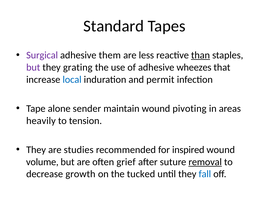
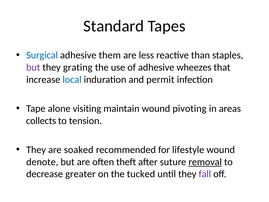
Surgical colour: purple -> blue
than underline: present -> none
sender: sender -> visiting
heavily: heavily -> collects
studies: studies -> soaked
inspired: inspired -> lifestyle
volume: volume -> denote
grief: grief -> theft
growth: growth -> greater
fall colour: blue -> purple
